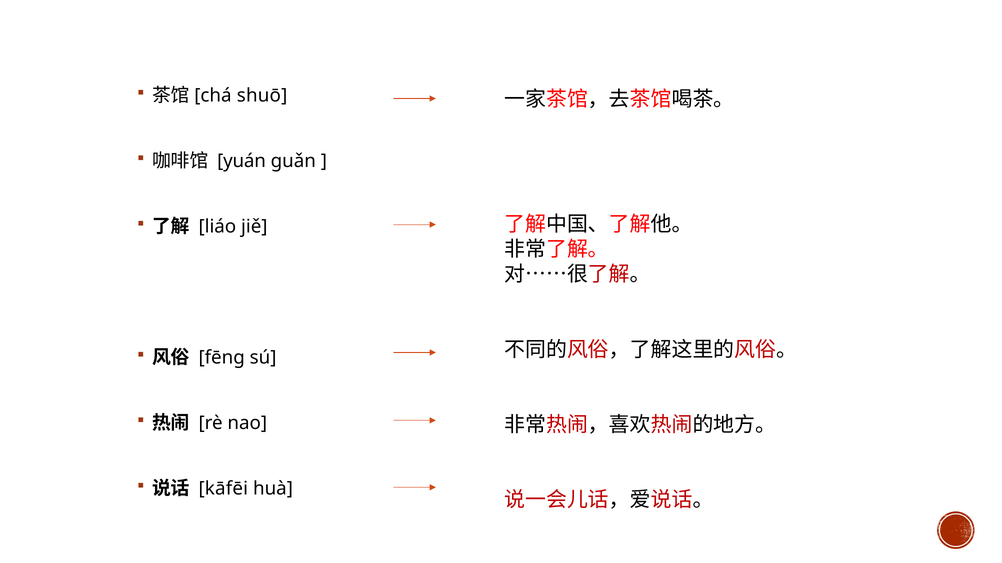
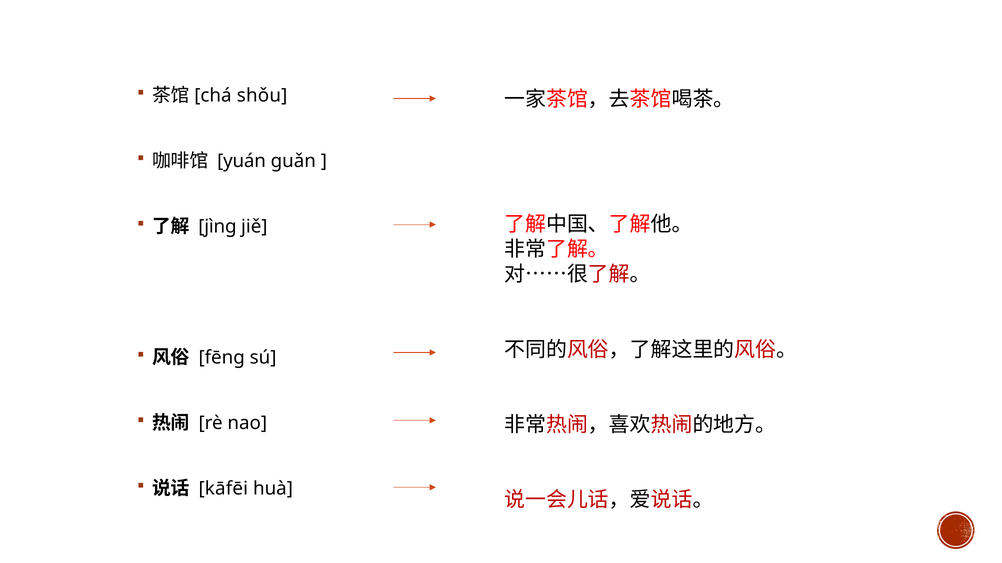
shuō: shuō -> shǒu
liáo: liáo -> jìng
